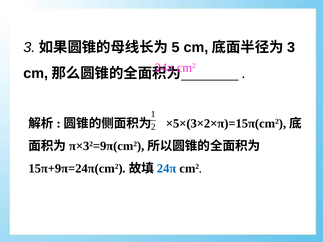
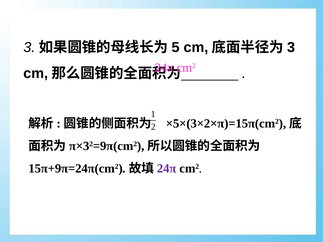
24π at (167, 169) colour: blue -> purple
